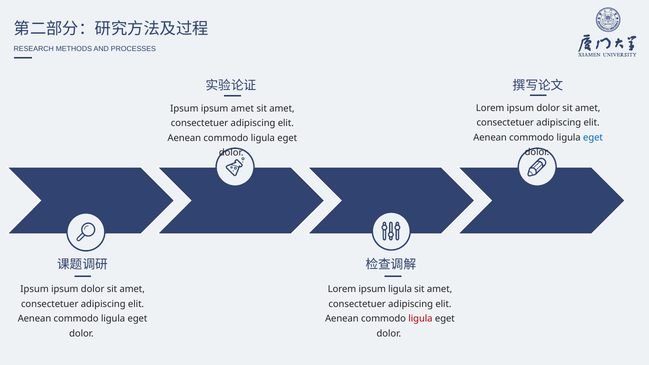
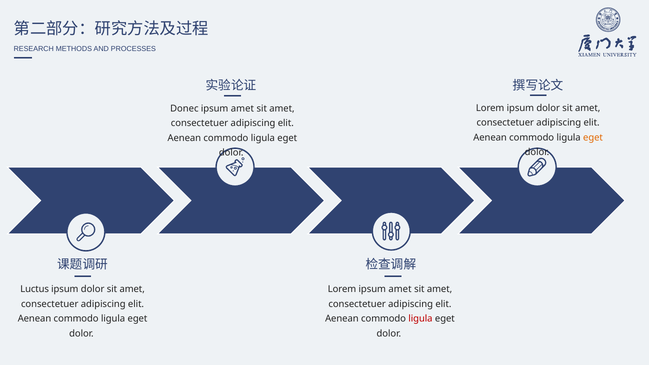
Ipsum at (184, 109): Ipsum -> Donec
eget at (593, 138) colour: blue -> orange
Ipsum at (35, 289): Ipsum -> Luctus
Lorem ipsum ligula: ligula -> amet
